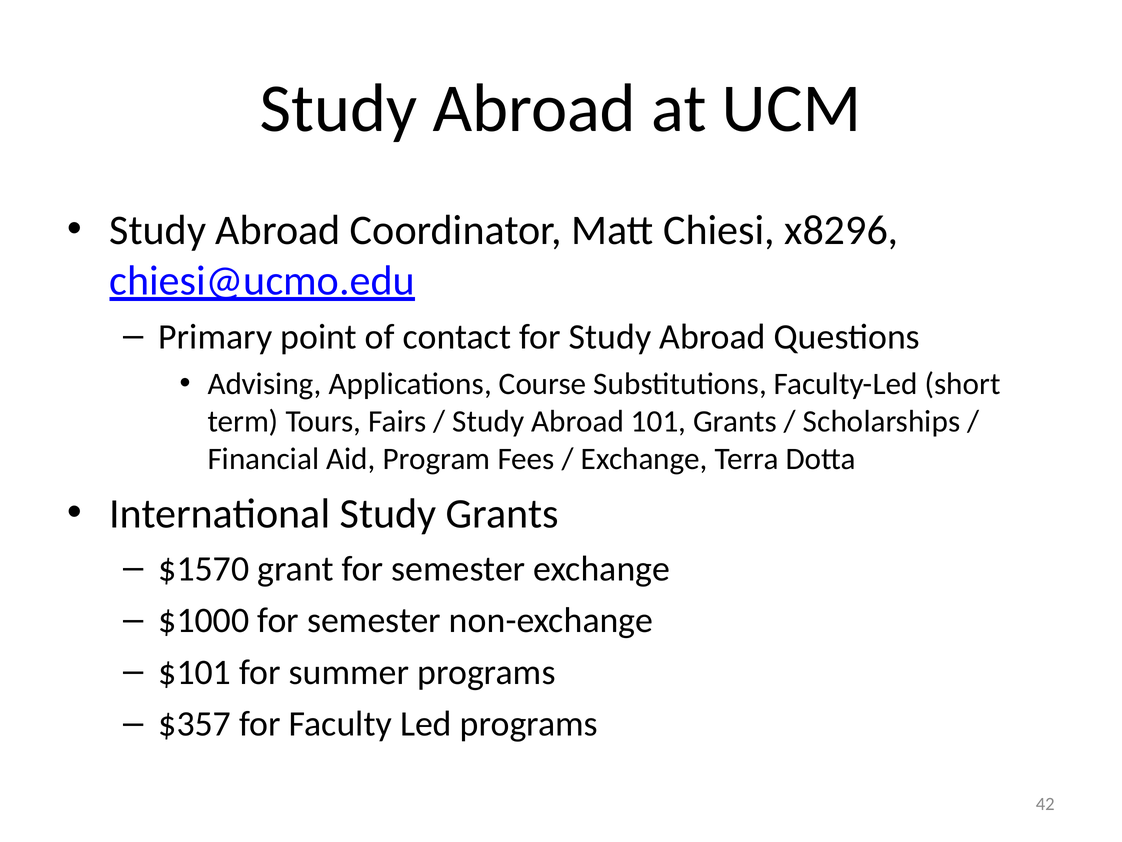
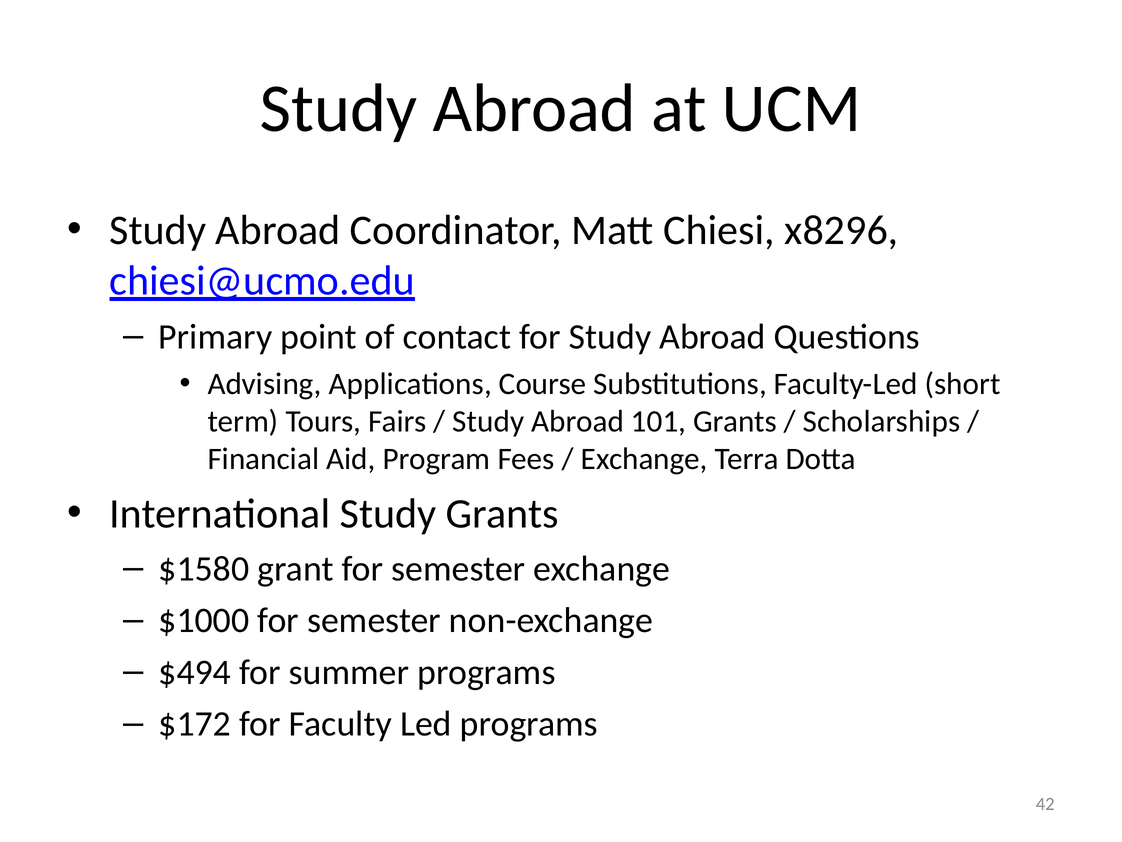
$1570: $1570 -> $1580
$101: $101 -> $494
$357: $357 -> $172
